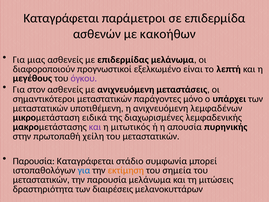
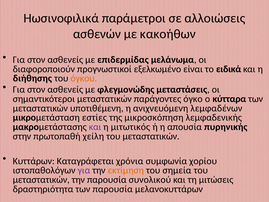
Καταγράφεται at (61, 18): Καταγράφεται -> Ηωσινοφιλικά
επιδερμίδα: επιδερμίδα -> αλλοιώσεις
μιας at (36, 60): μιας -> στον
λεπτή: λεπτή -> ειδικά
μεγέθους: μεγέθους -> διήθησης
όγκου colour: purple -> orange
με ανιχνευόμενη: ανιχνευόμενη -> φλεγμονώδης
μόνο: μόνο -> όγκο
υπάρχει: υπάρχει -> κύτταρα
ειδικά: ειδικά -> εστίες
διαχωρισμένες: διαχωρισμένες -> μικροσκόπηση
Παρουσία at (34, 161): Παρουσία -> Κυττάρων
στάδιο: στάδιο -> χρόνια
μπορεί: μπορεί -> χορίου
για at (84, 170) colour: blue -> purple
παρουσία μελάνωμα: μελάνωμα -> συνολικού
των διαιρέσεις: διαιρέσεις -> παρουσία
